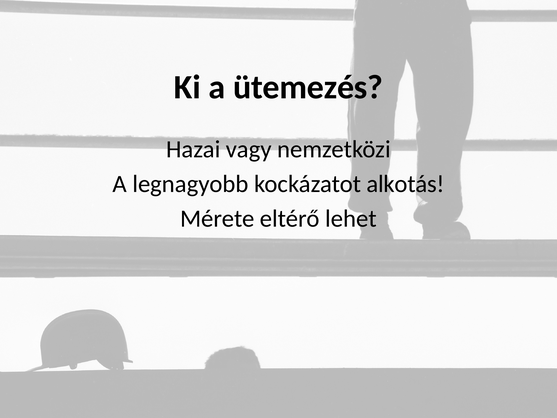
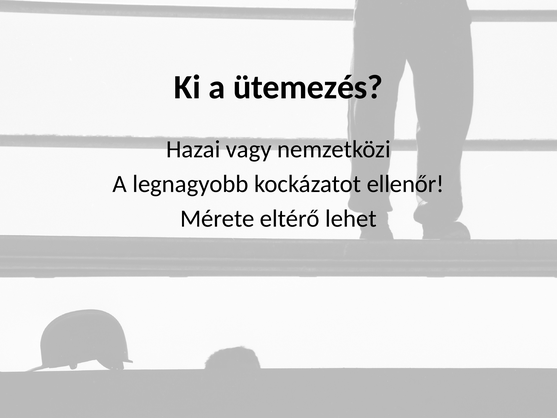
alkotás: alkotás -> ellenőr
